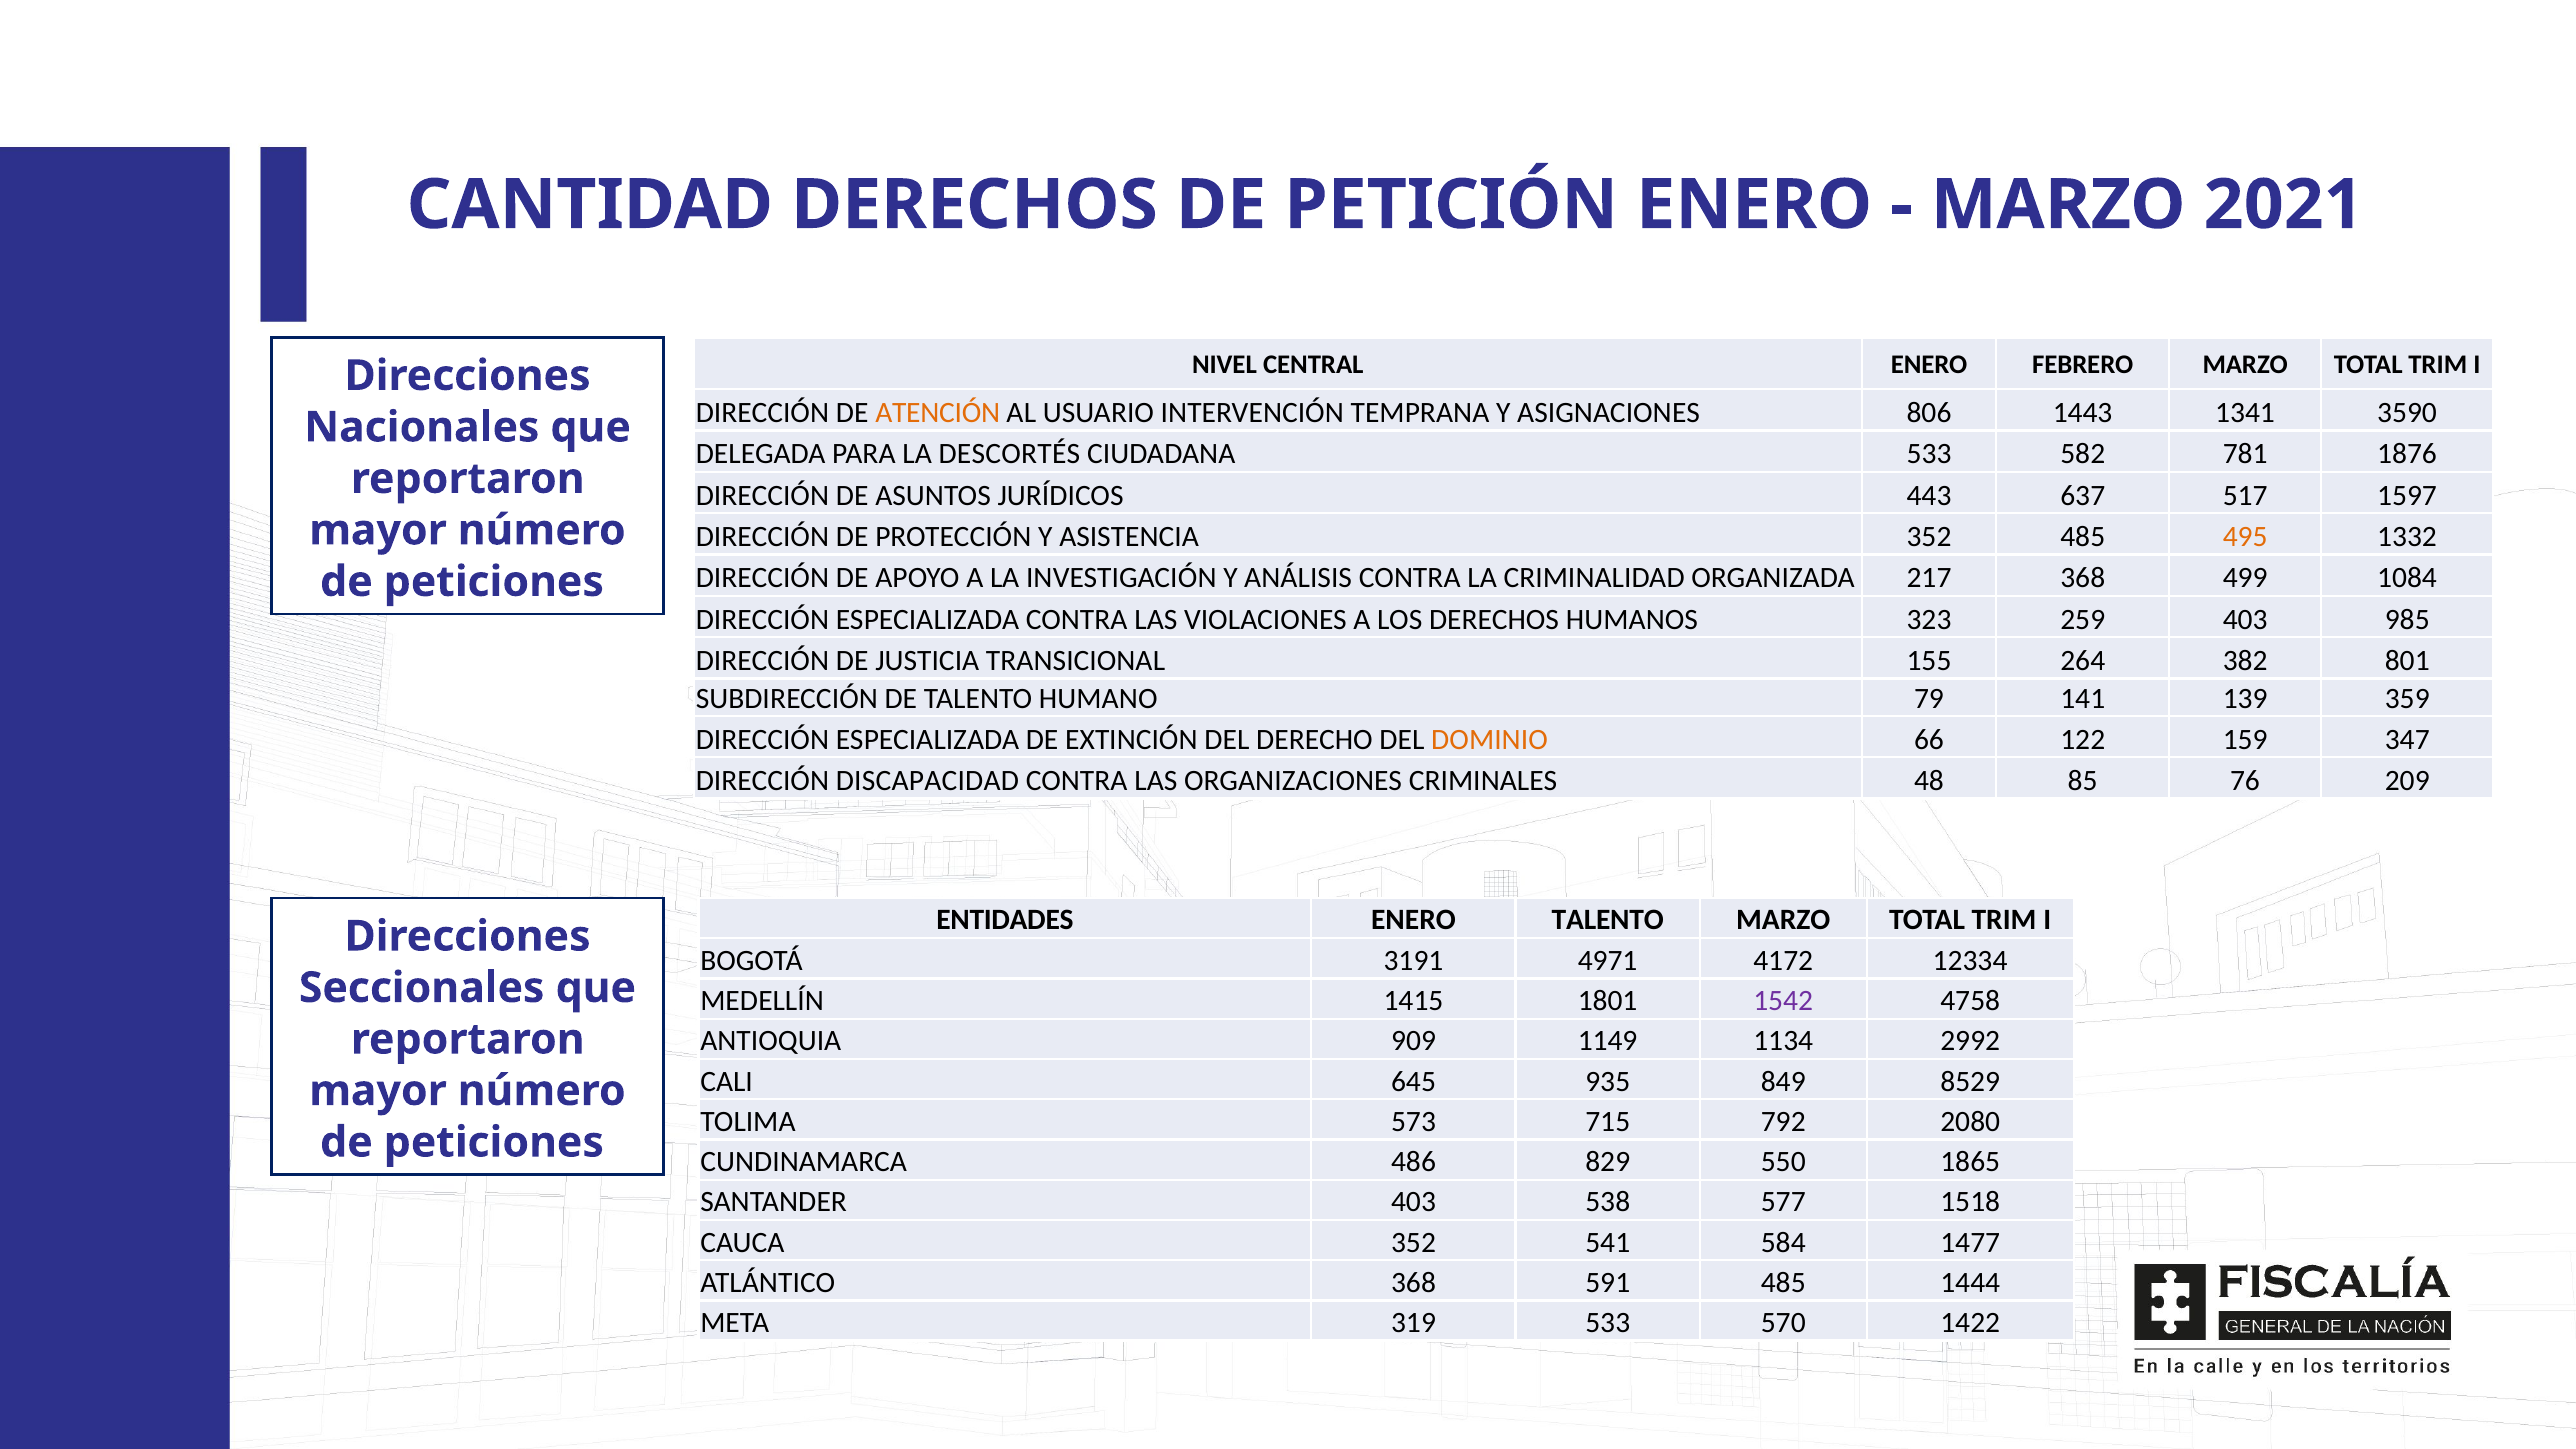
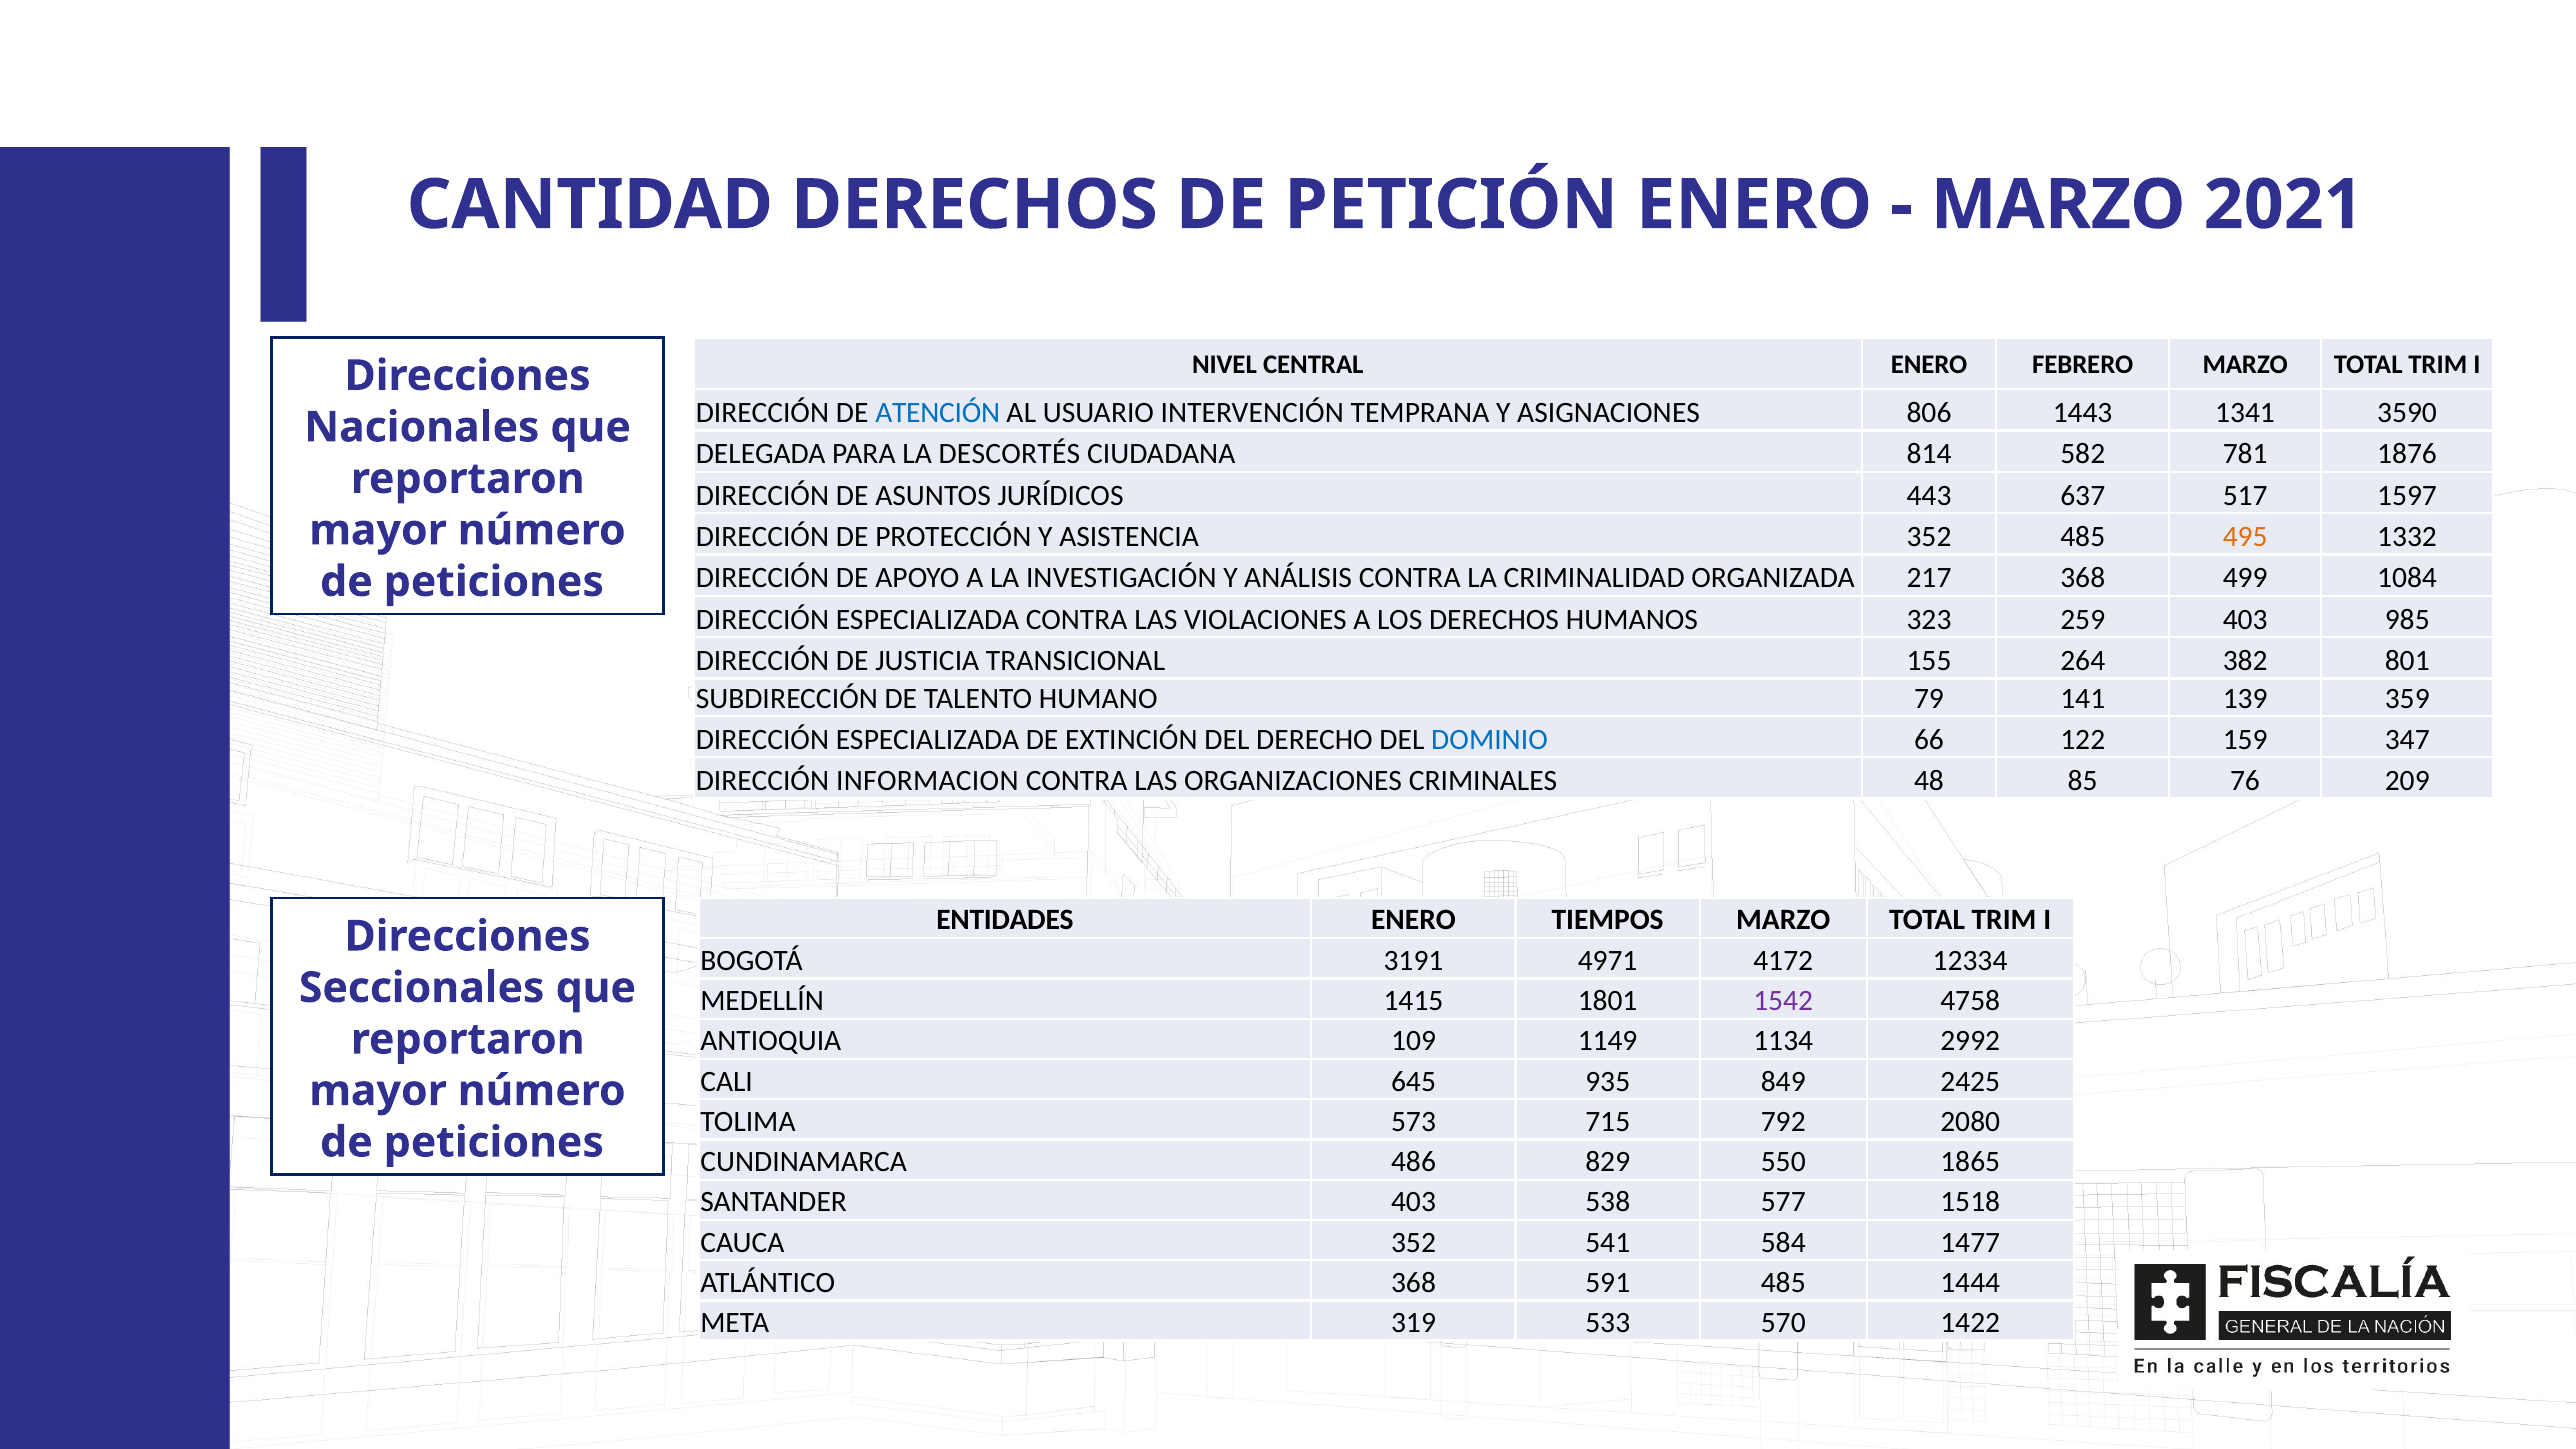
ATENCIÓN colour: orange -> blue
CIUDADANA 533: 533 -> 814
DOMINIO colour: orange -> blue
DISCAPACIDAD: DISCAPACIDAD -> INFORMACION
ENERO TALENTO: TALENTO -> TIEMPOS
909: 909 -> 109
8529: 8529 -> 2425
